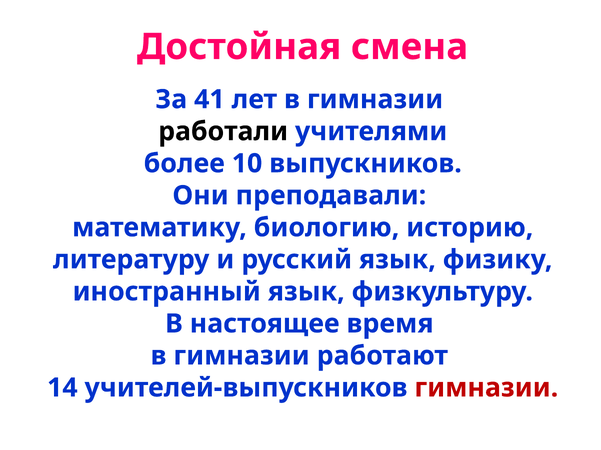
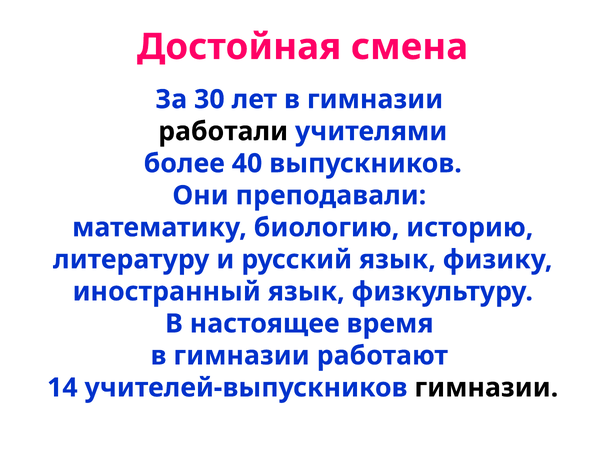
41: 41 -> 30
10: 10 -> 40
гимназии at (486, 388) colour: red -> black
